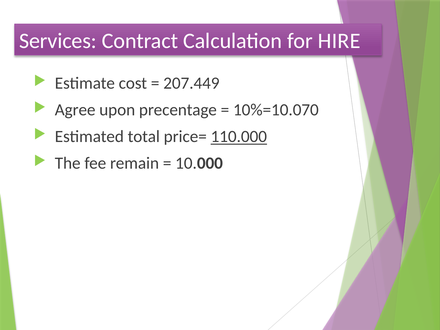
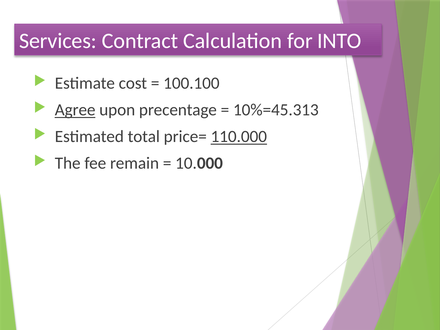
HIRE: HIRE -> INTO
207.449: 207.449 -> 100.100
Agree underline: none -> present
10%=10.070: 10%=10.070 -> 10%=45.313
